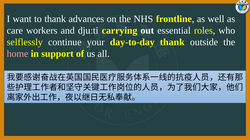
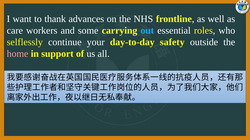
djuːti: djuːti -> some
out colour: white -> light blue
day-to-day thank: thank -> safety
